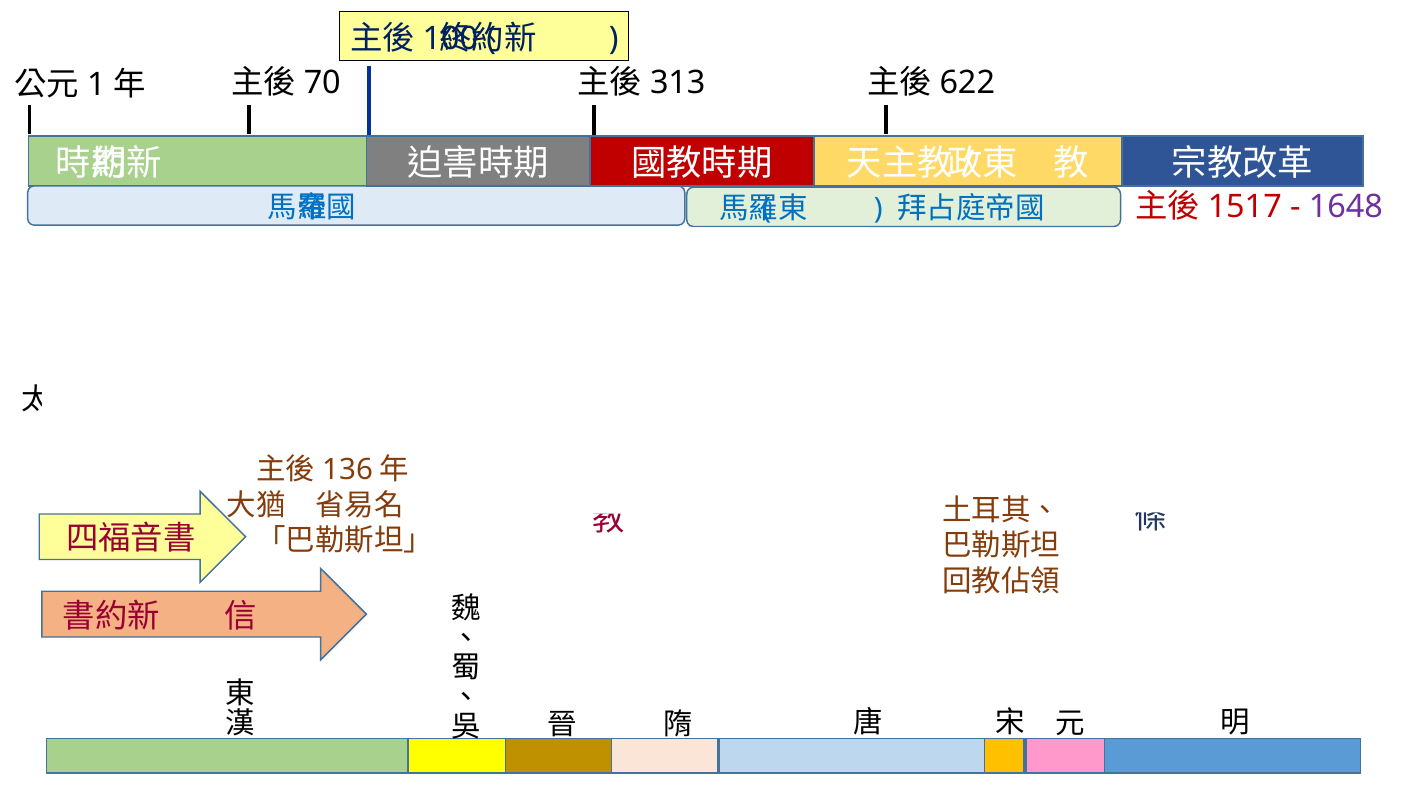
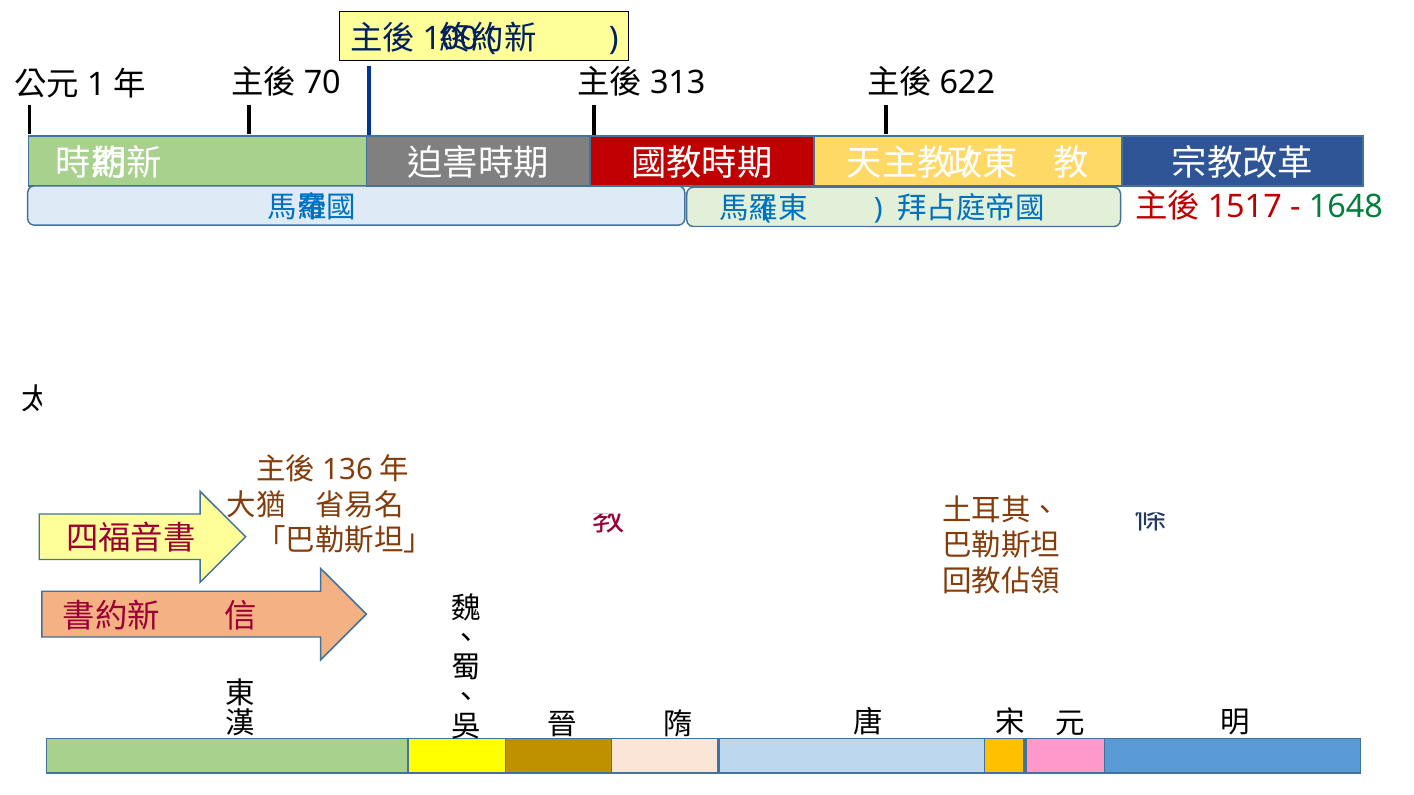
1648 colour: purple -> green
